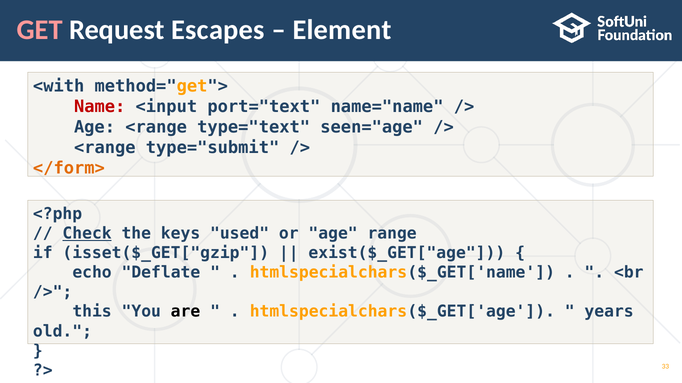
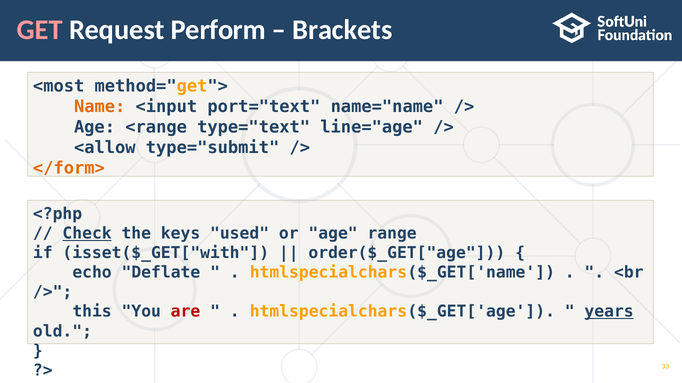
Escapes: Escapes -> Perform
Element: Element -> Brackets
<with: <with -> <most
Name colour: red -> orange
seen="age: seen="age -> line="age
<range at (105, 148): <range -> <allow
isset($_GET["gzip: isset($_GET["gzip -> isset($_GET["with
exist($_GET["age: exist($_GET["age -> order($_GET["age
are colour: black -> red
years underline: none -> present
